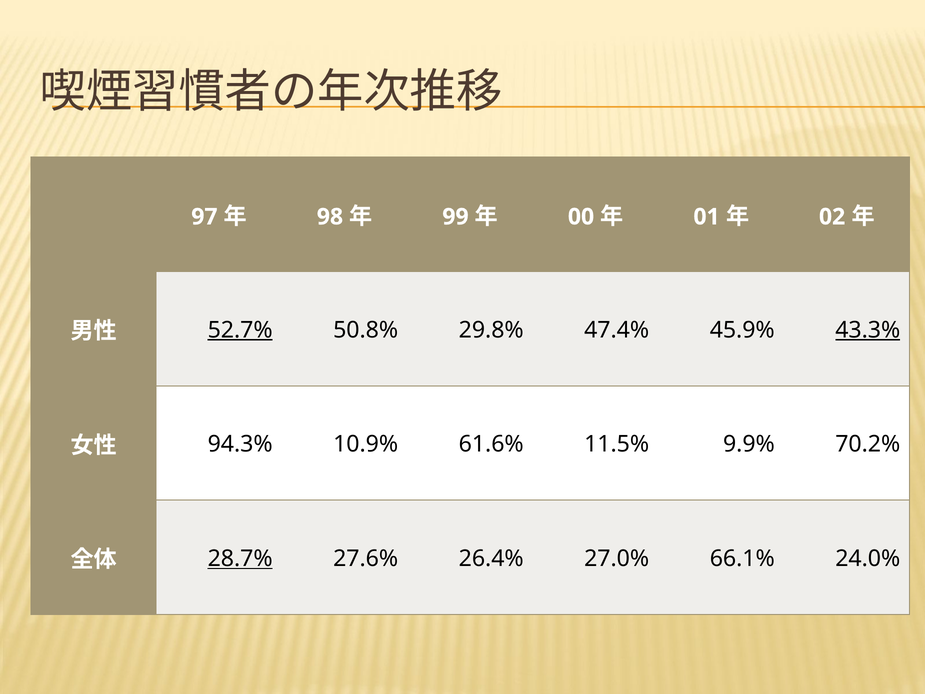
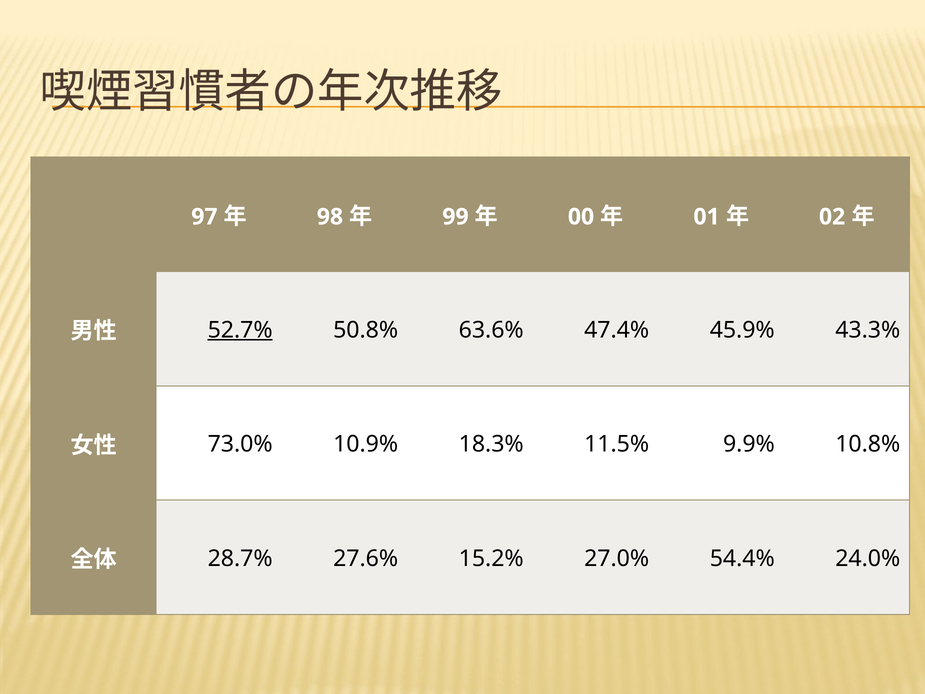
29.8%: 29.8% -> 63.6%
43.3% underline: present -> none
94.3%: 94.3% -> 73.0%
61.6%: 61.6% -> 18.3%
70.2%: 70.2% -> 10.8%
28.7% underline: present -> none
26.4%: 26.4% -> 15.2%
66.1%: 66.1% -> 54.4%
